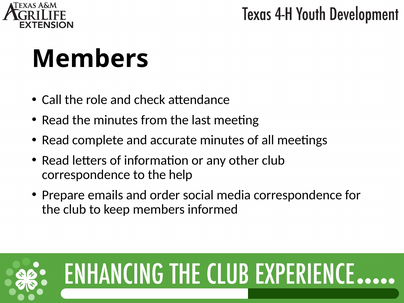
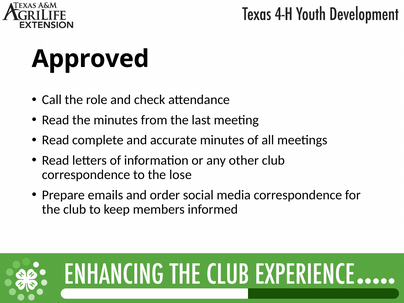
Members at (90, 59): Members -> Approved
help: help -> lose
